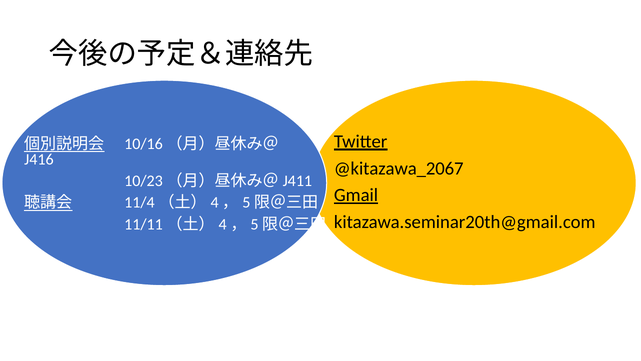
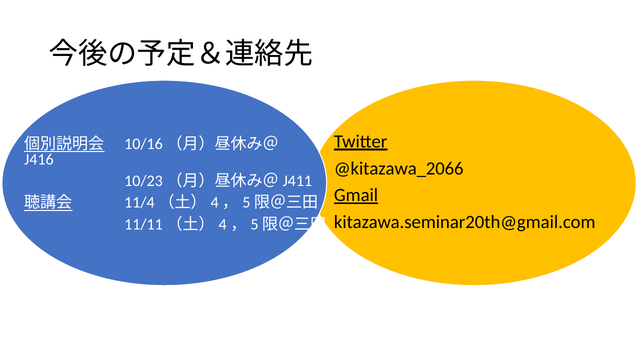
@kitazawa_2067: @kitazawa_2067 -> @kitazawa_2066
